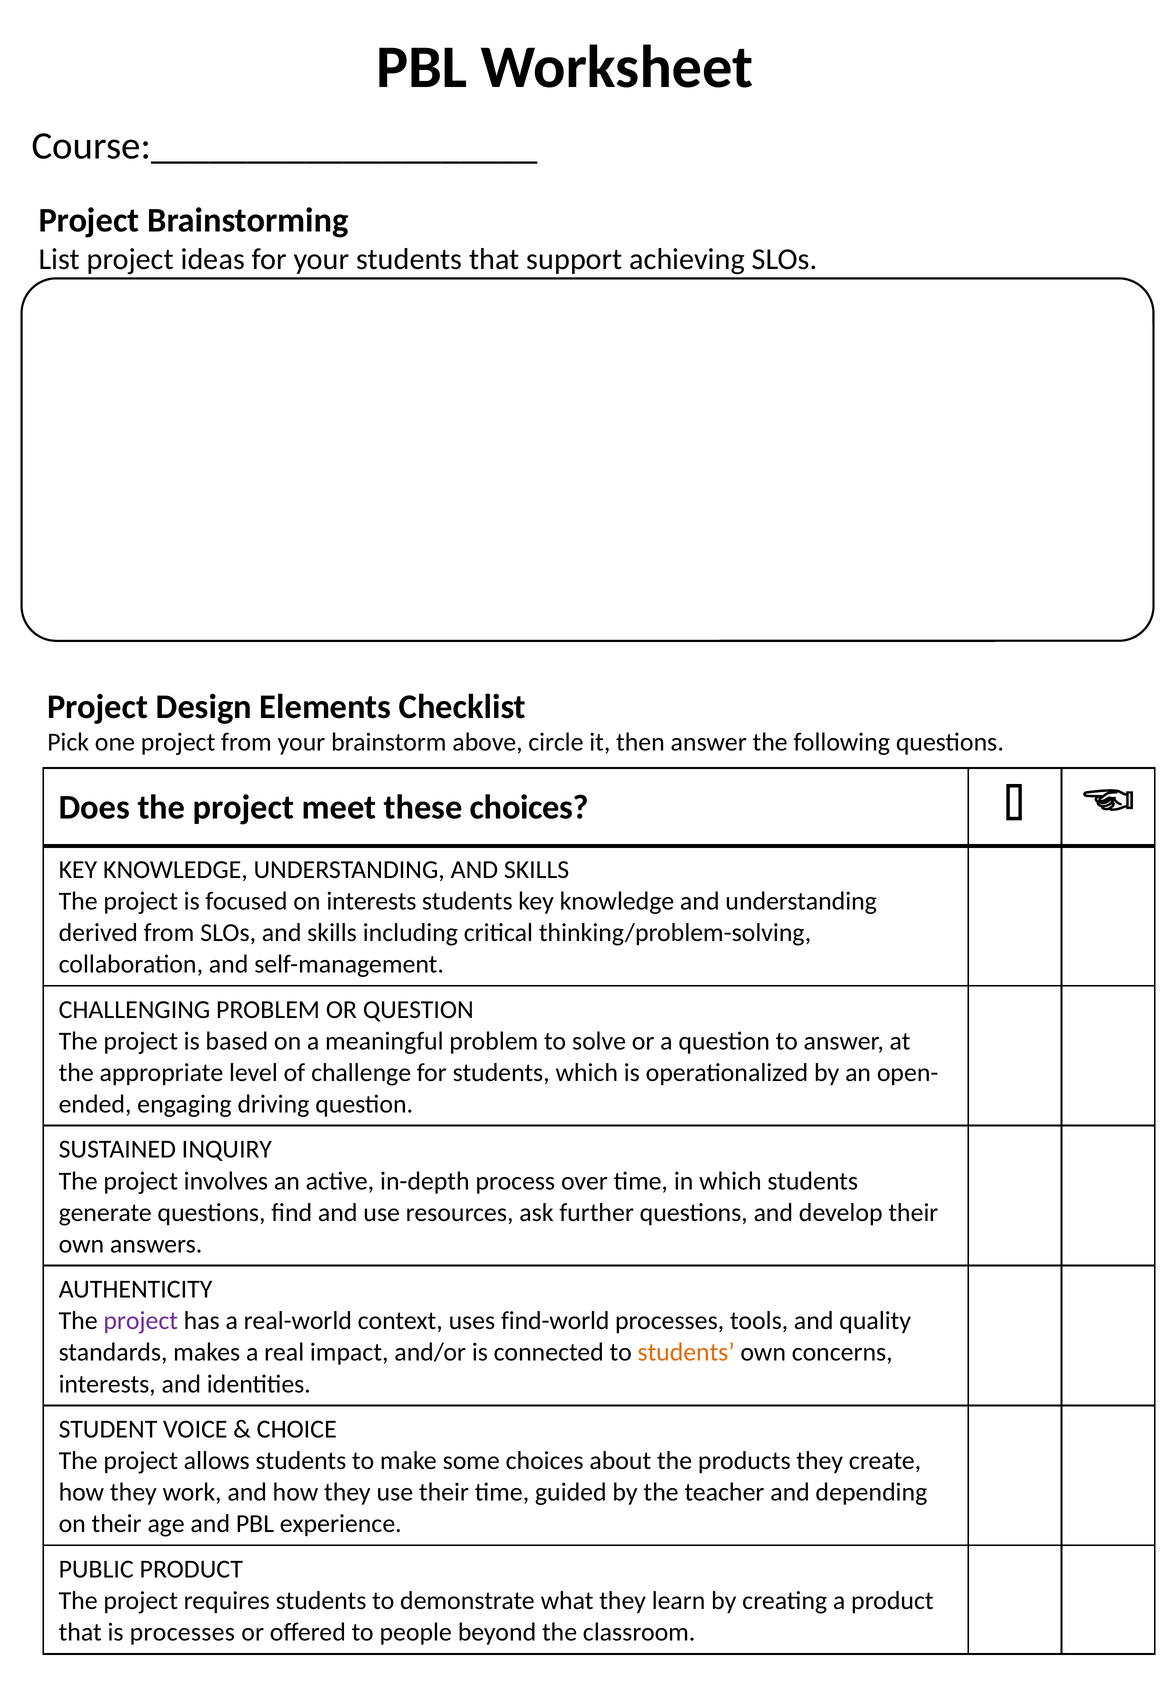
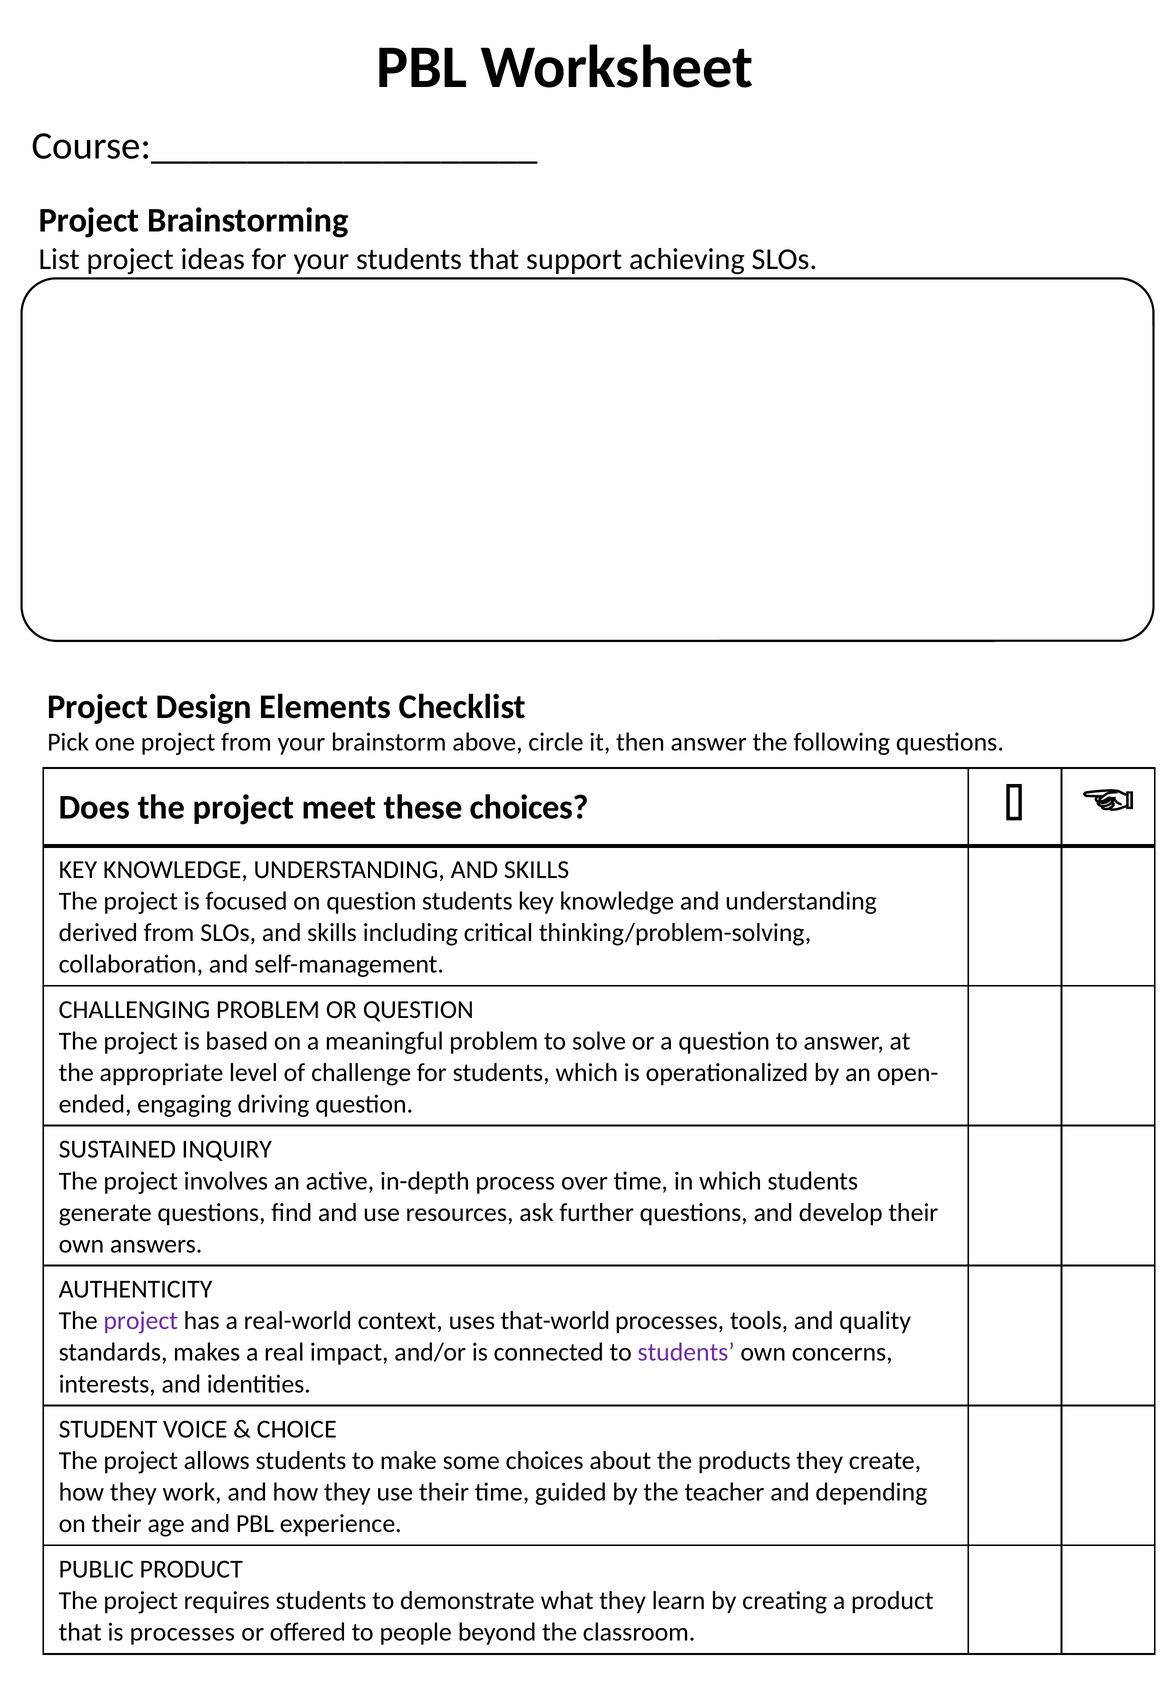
on interests: interests -> question
find-world: find-world -> that-world
students at (686, 1352) colour: orange -> purple
